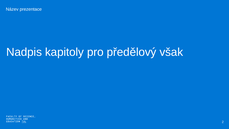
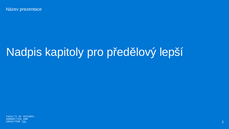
však: však -> lepší
